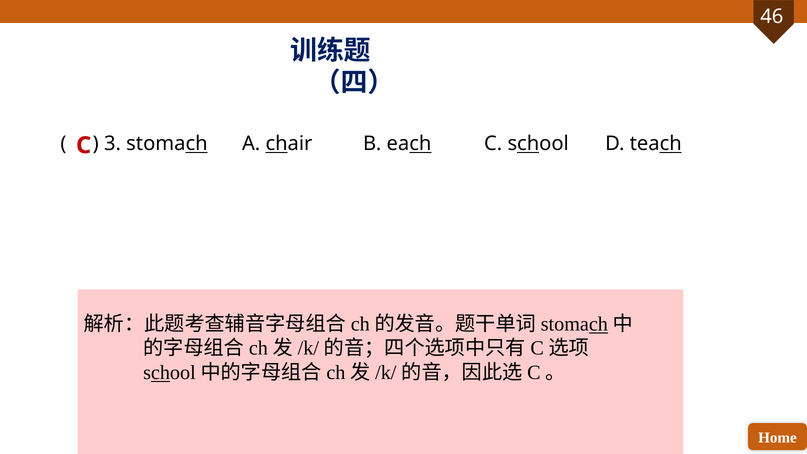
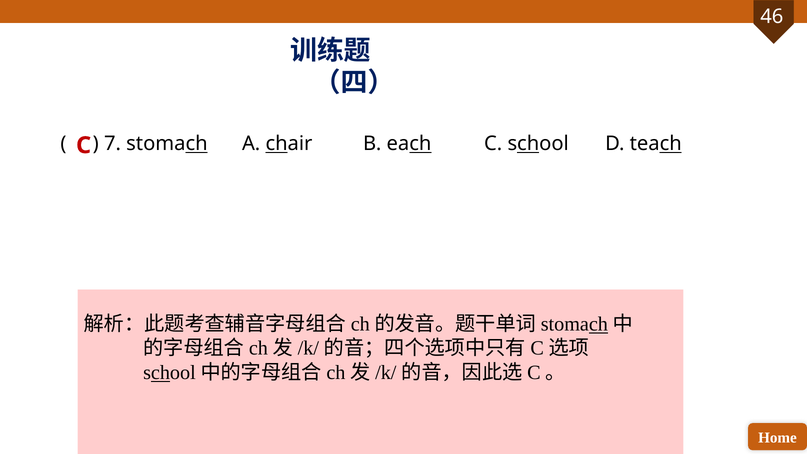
3: 3 -> 7
